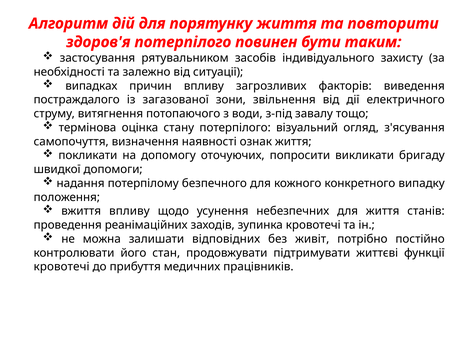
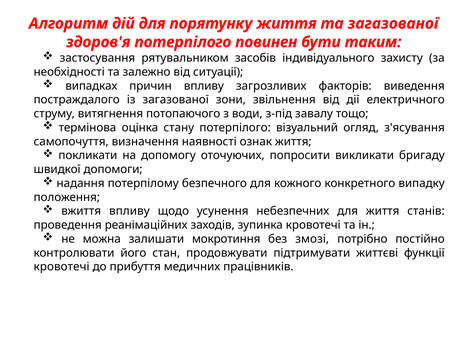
та повторити: повторити -> загазованої
відповідних: відповідних -> мокротиння
живіт: живіт -> змозі
